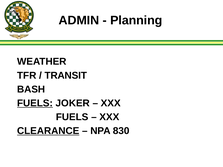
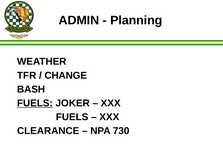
TRANSIT: TRANSIT -> CHANGE
CLEARANCE underline: present -> none
830: 830 -> 730
